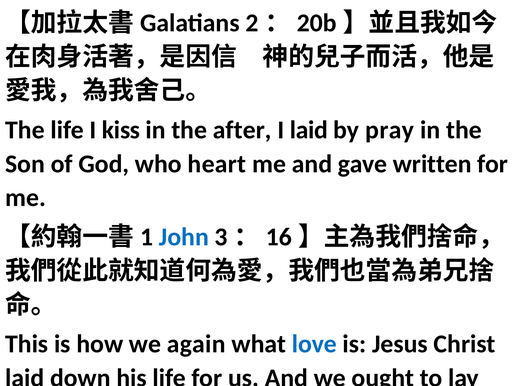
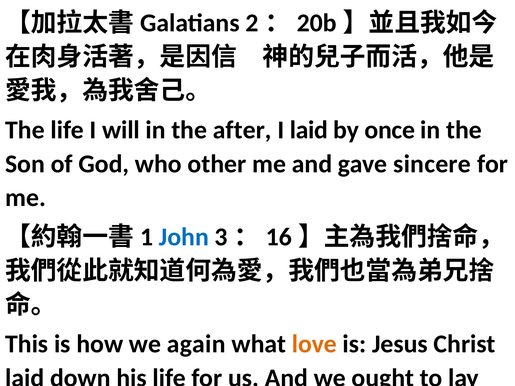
kiss: kiss -> will
pray: pray -> once
heart: heart -> other
written: written -> sincere
love colour: blue -> orange
